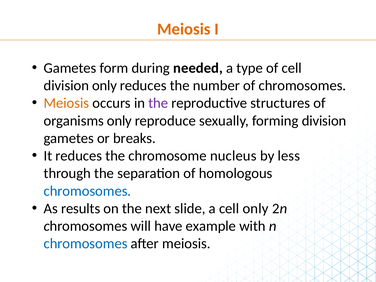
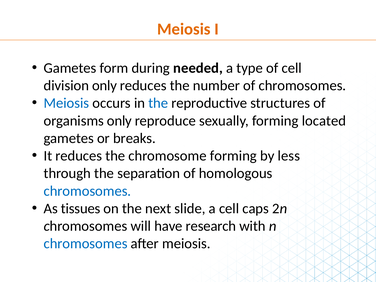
Meiosis at (66, 103) colour: orange -> blue
the at (158, 103) colour: purple -> blue
forming division: division -> located
chromosome nucleus: nucleus -> forming
results: results -> tissues
cell only: only -> caps
example: example -> research
